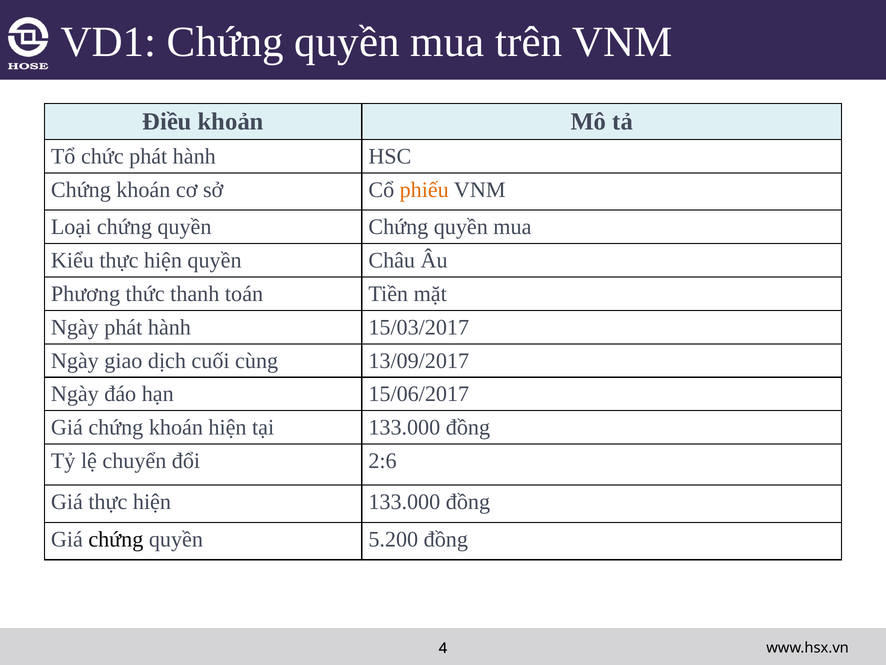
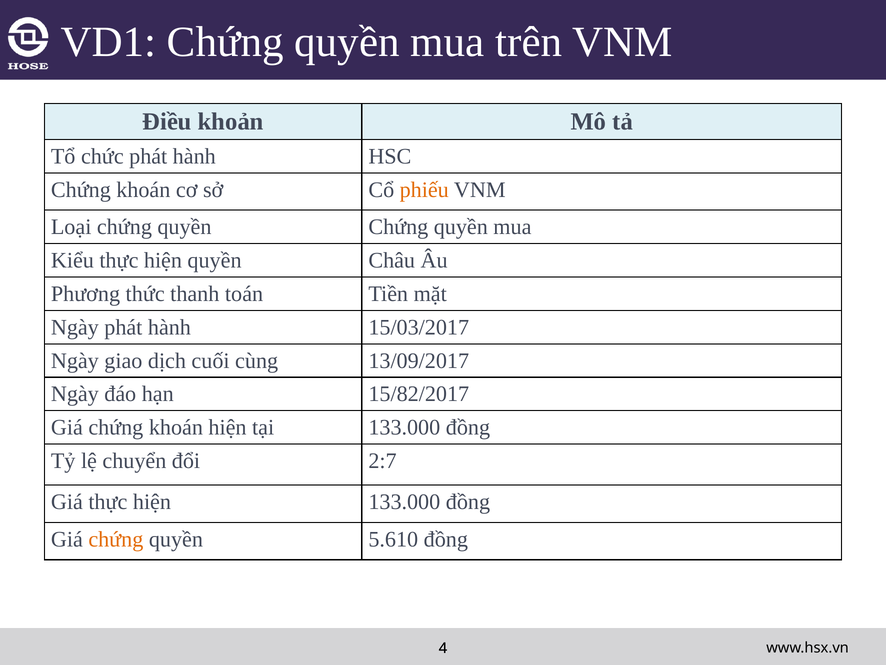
15/06/2017: 15/06/2017 -> 15/82/2017
2:6: 2:6 -> 2:7
chứng at (116, 539) colour: black -> orange
5.200: 5.200 -> 5.610
